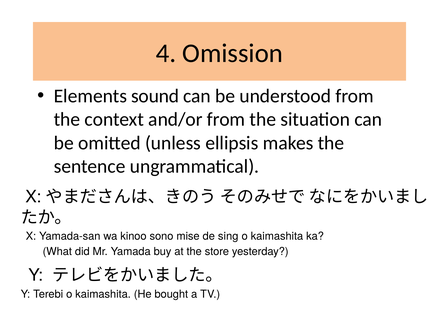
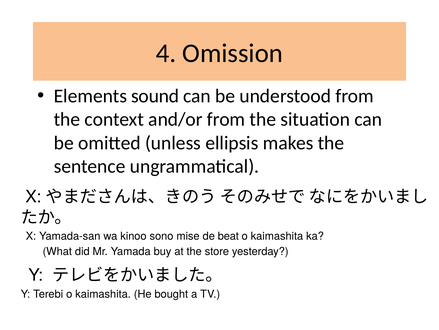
sing: sing -> beat
